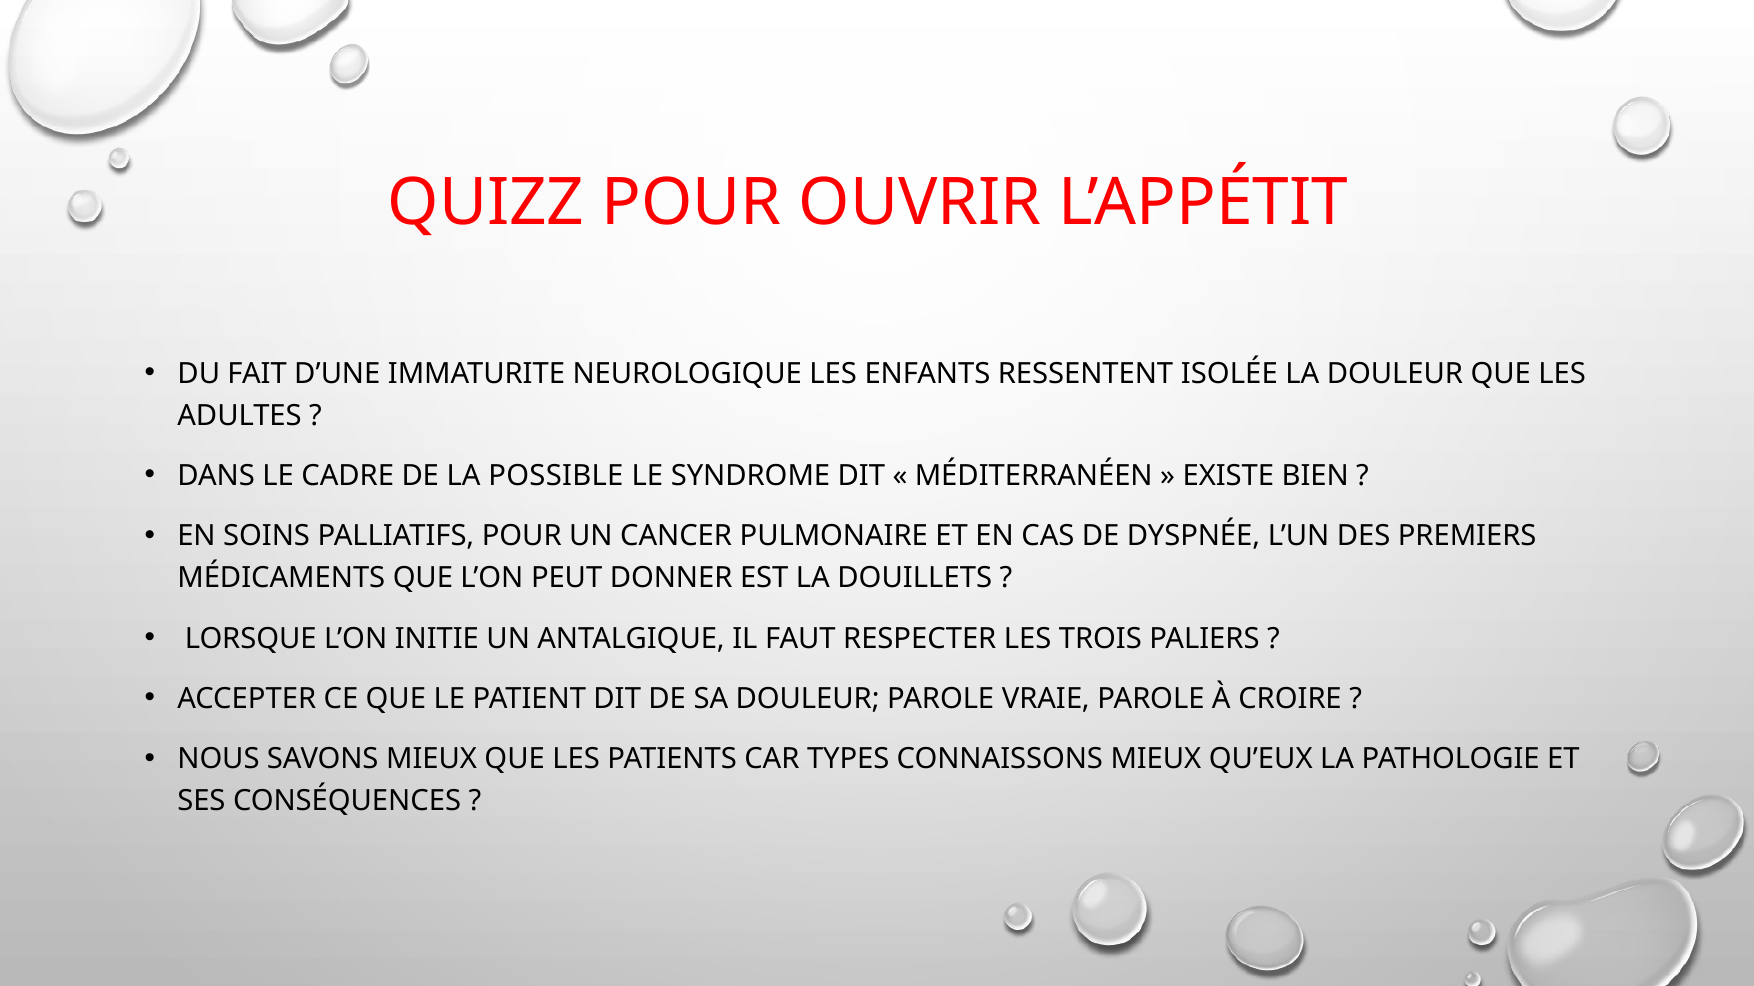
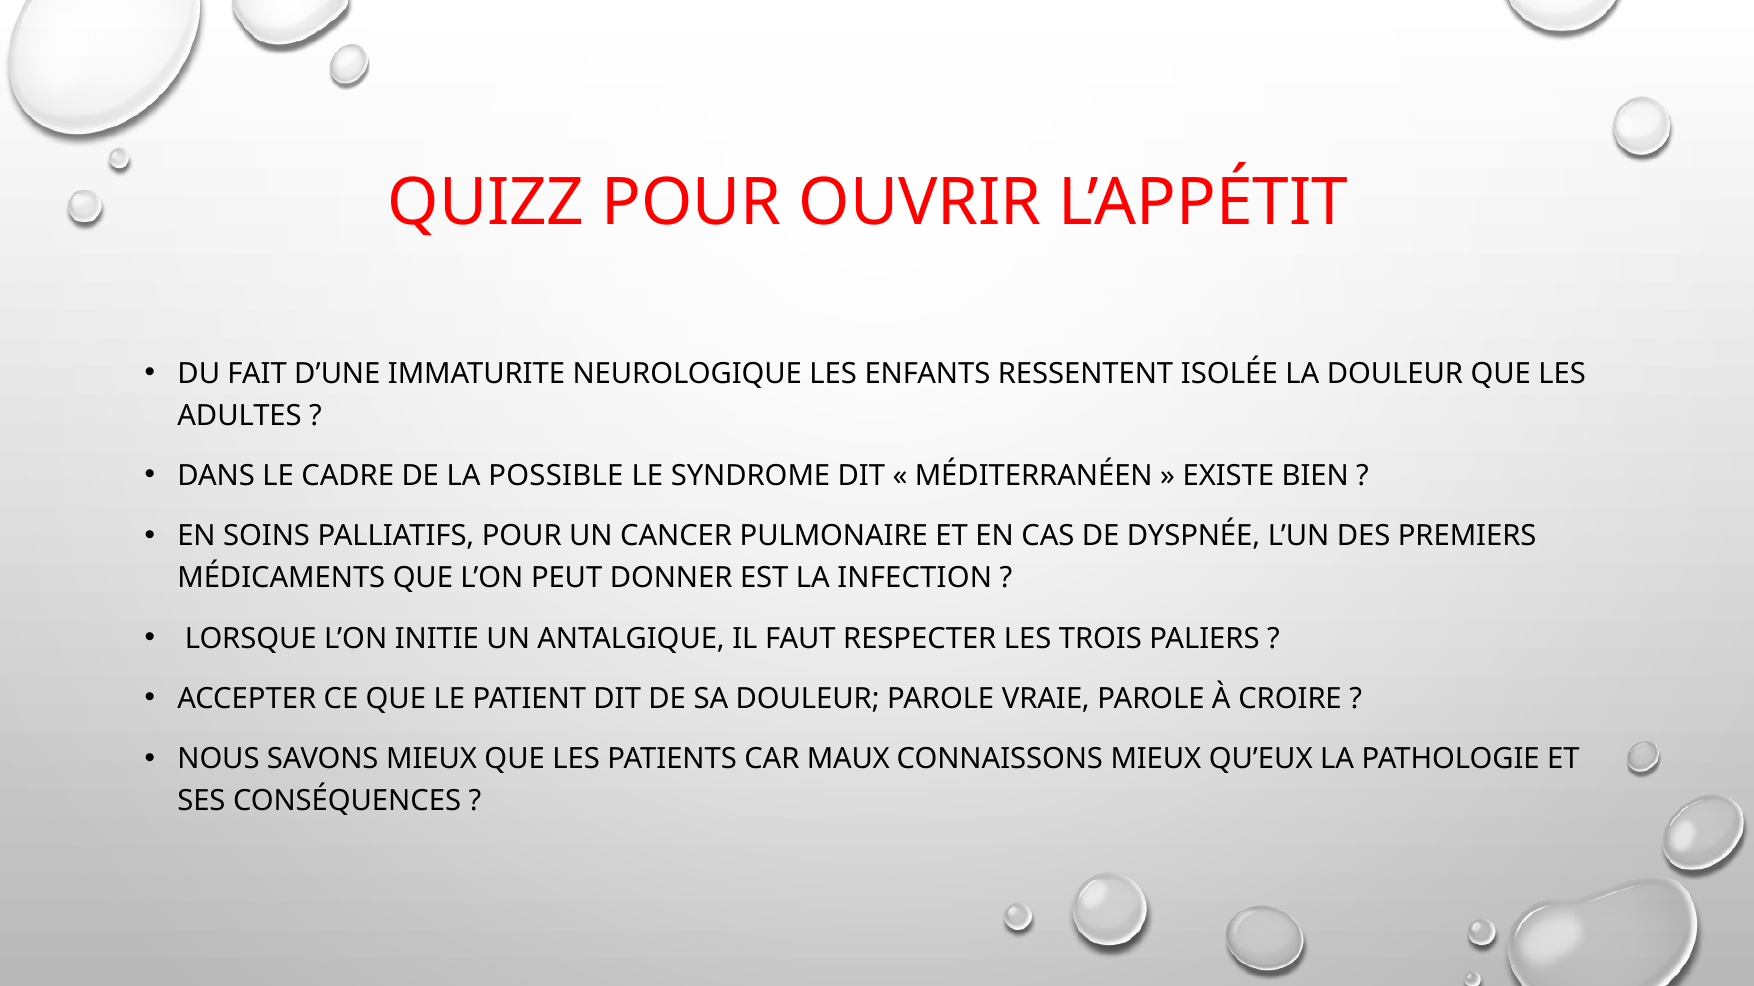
DOUILLETS: DOUILLETS -> INFECTION
TYPES: TYPES -> MAUX
